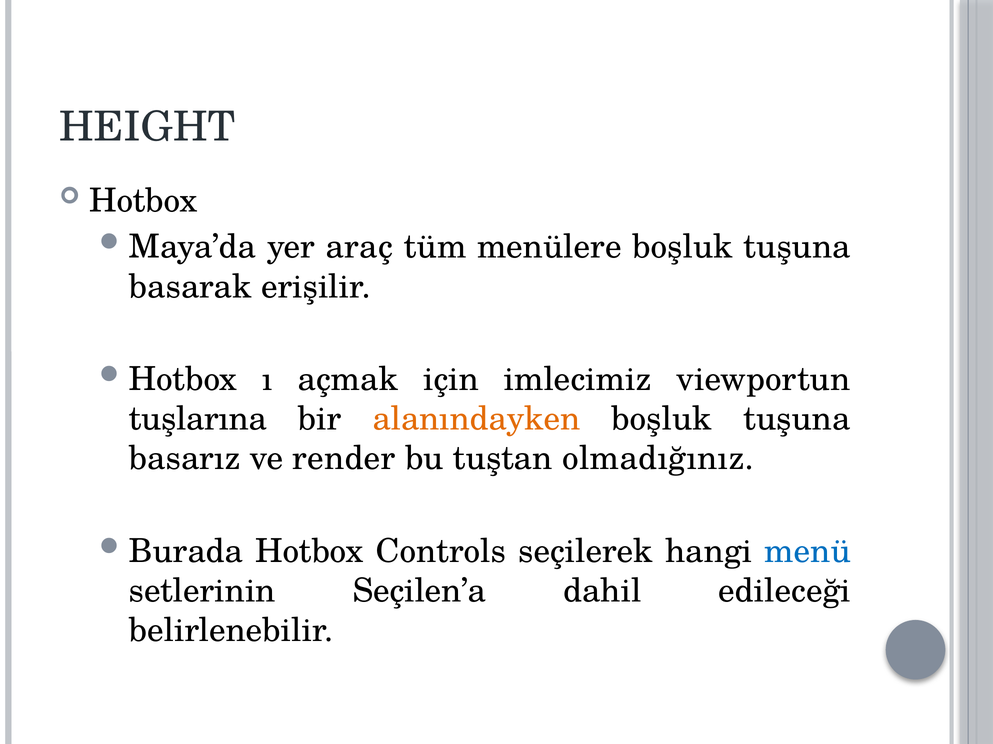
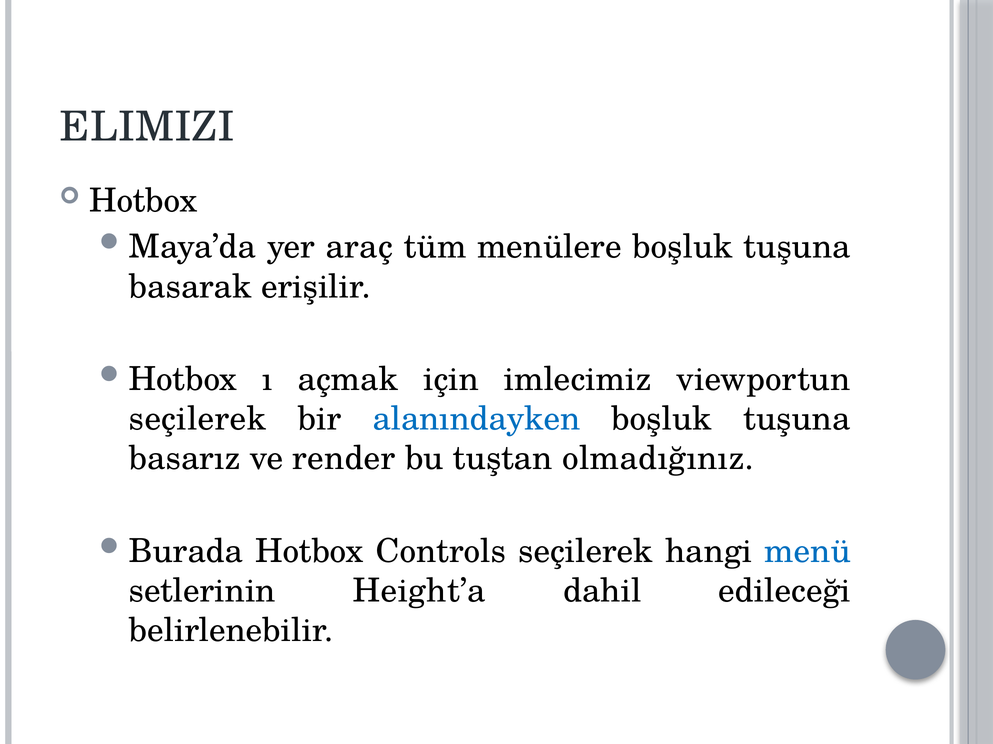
HEIGHT: HEIGHT -> ELIMIZI
tuşlarına at (198, 419): tuşlarına -> seçilerek
alanındayken colour: orange -> blue
Seçilen’a: Seçilen’a -> Height’a
